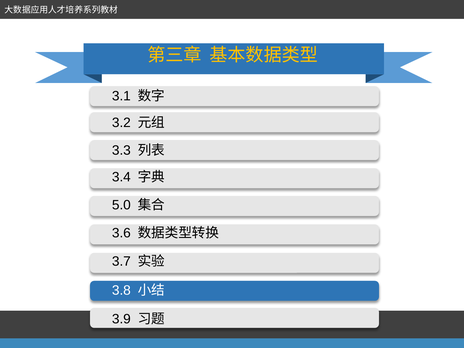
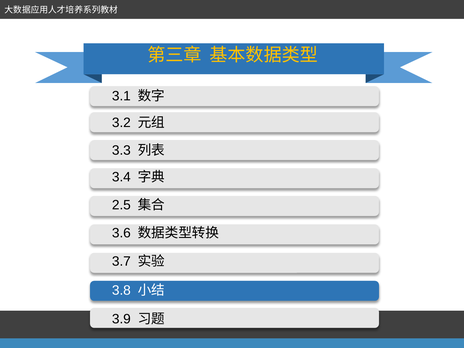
5.0: 5.0 -> 2.5
